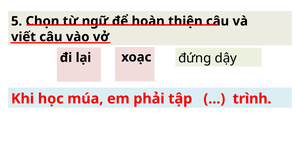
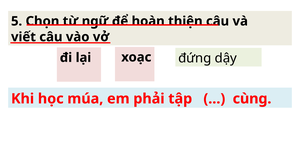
trình: trình -> cùng
